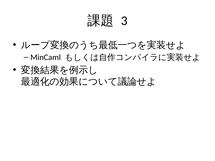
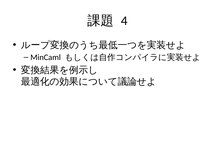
3: 3 -> 4
